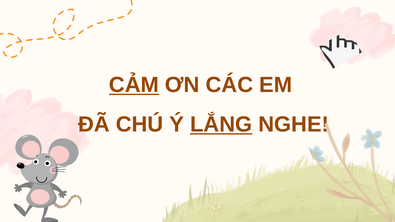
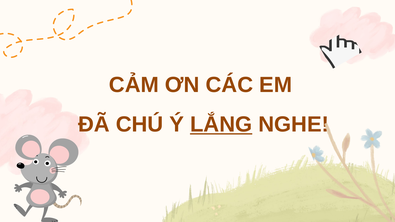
CẢM underline: present -> none
